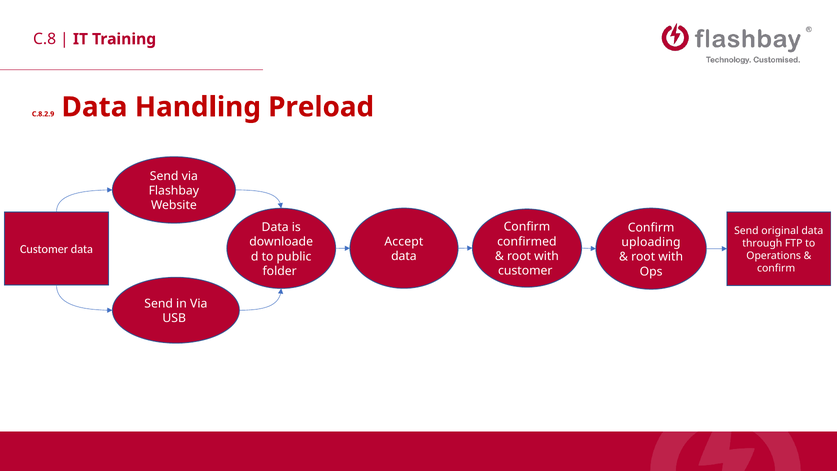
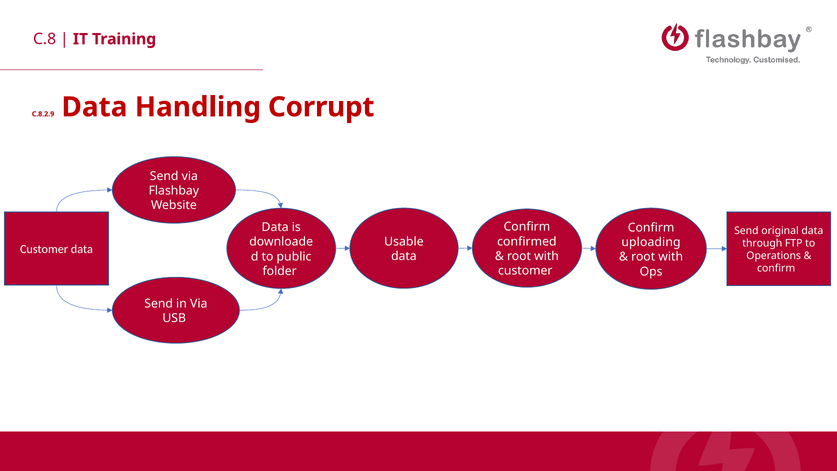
Preload: Preload -> Corrupt
Accept: Accept -> Usable
